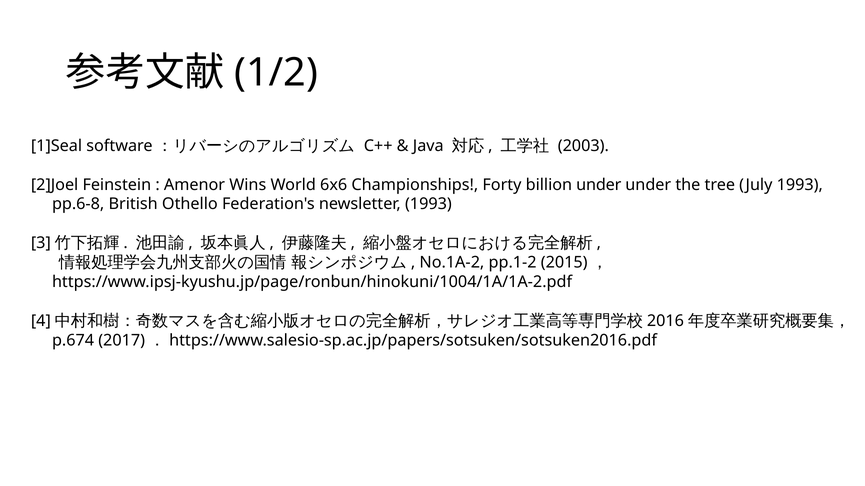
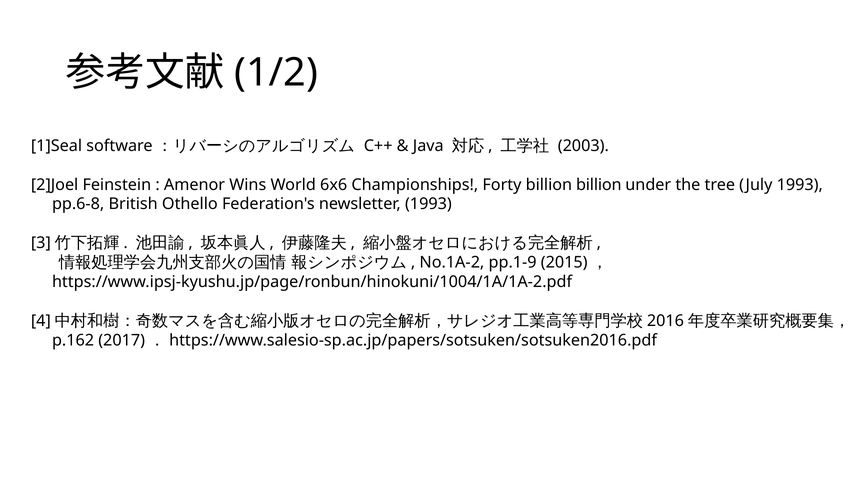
billion under: under -> billion
pp.1-2: pp.1-2 -> pp.1-9
p.674: p.674 -> p.162
